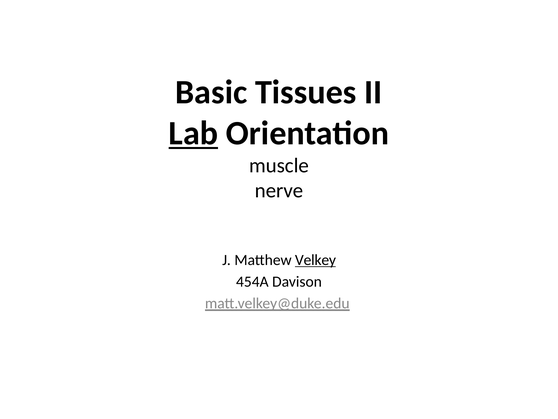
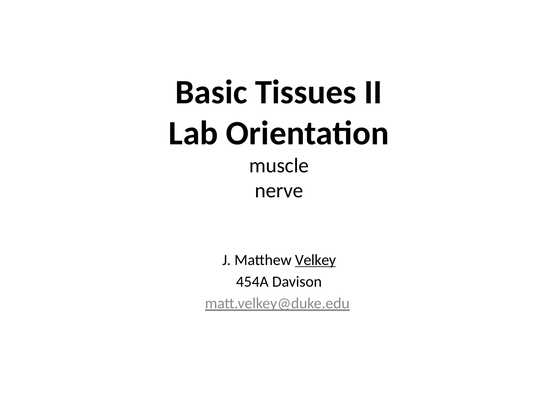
Lab underline: present -> none
